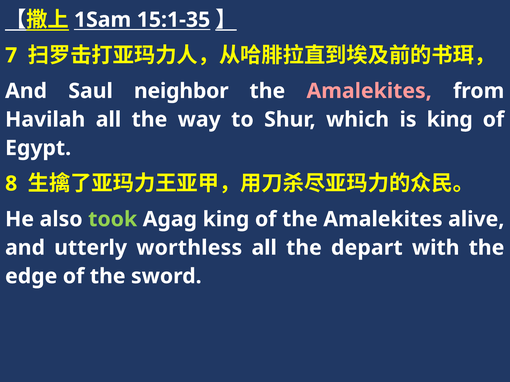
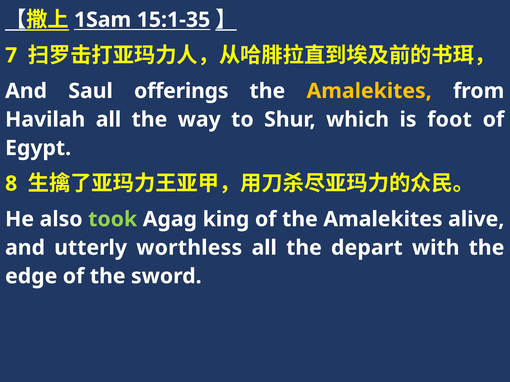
neighbor: neighbor -> offerings
Amalekites at (369, 91) colour: pink -> yellow
is king: king -> foot
